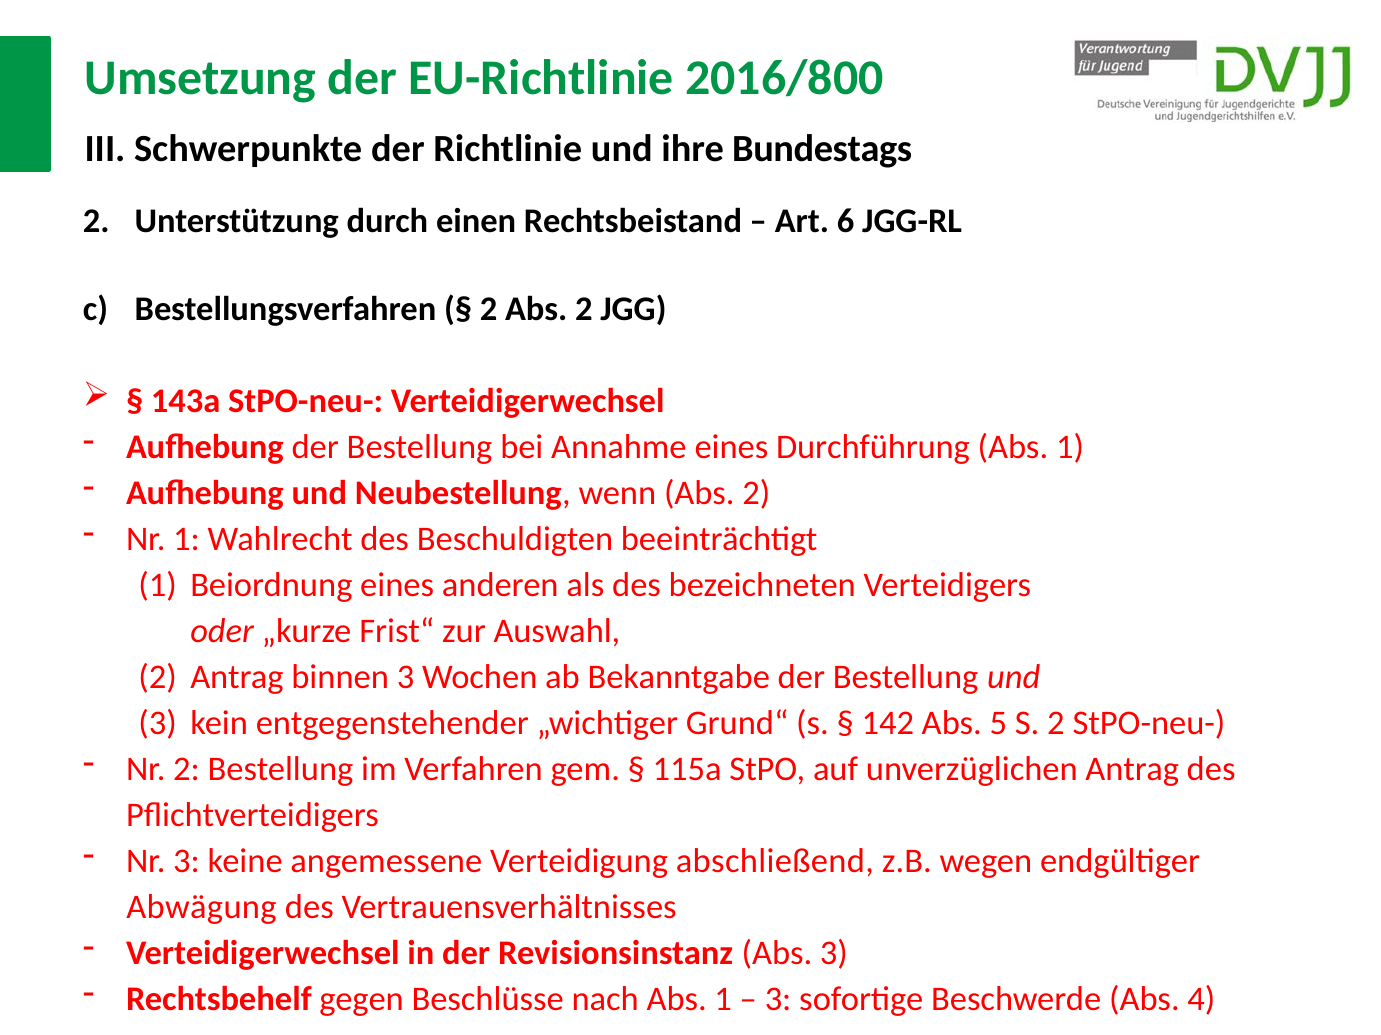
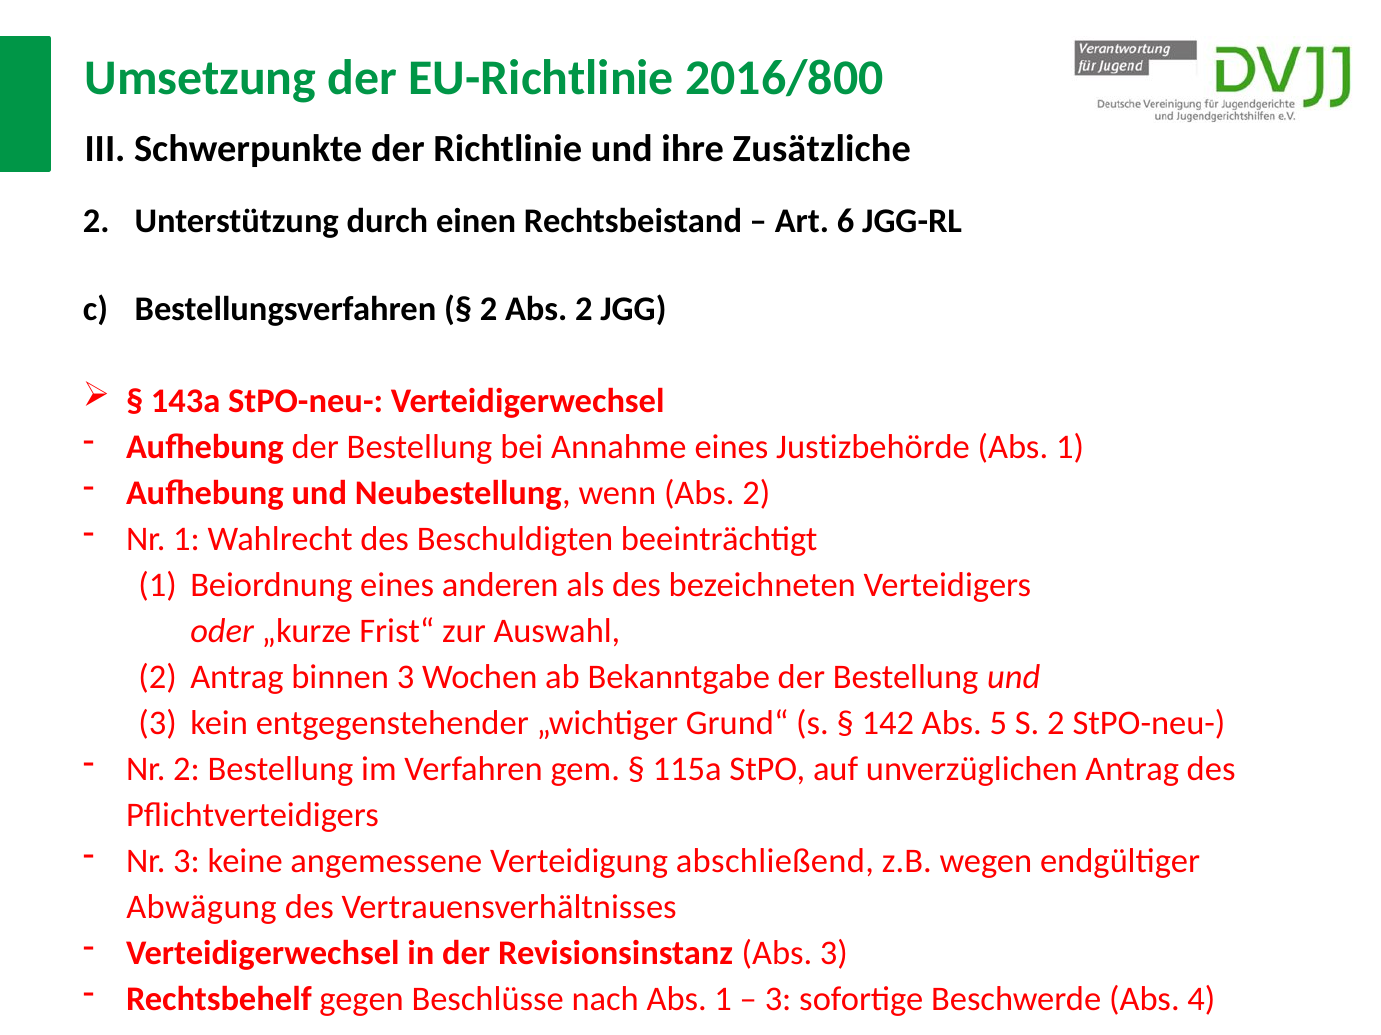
Bundestags: Bundestags -> Zusätzliche
Durchführung: Durchführung -> Justizbehörde
